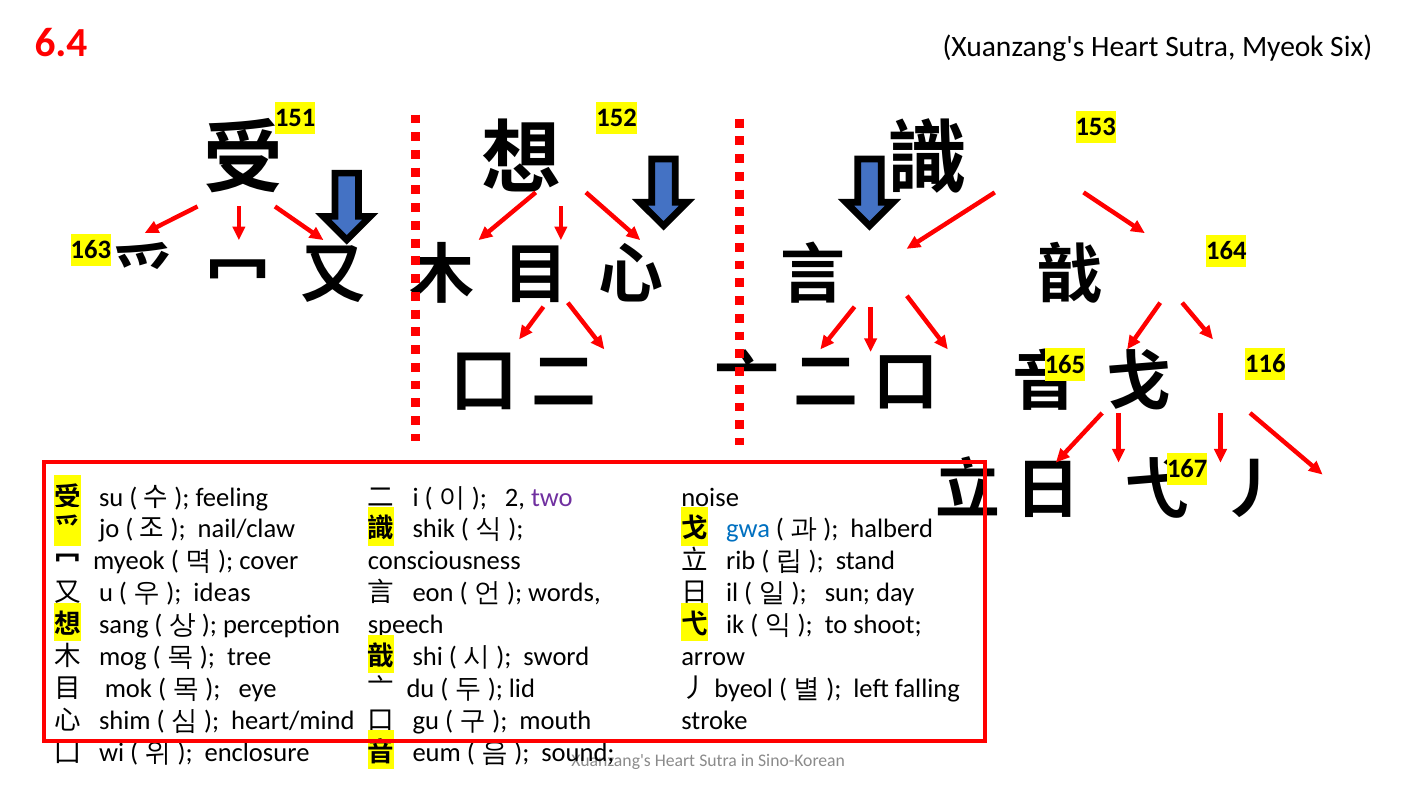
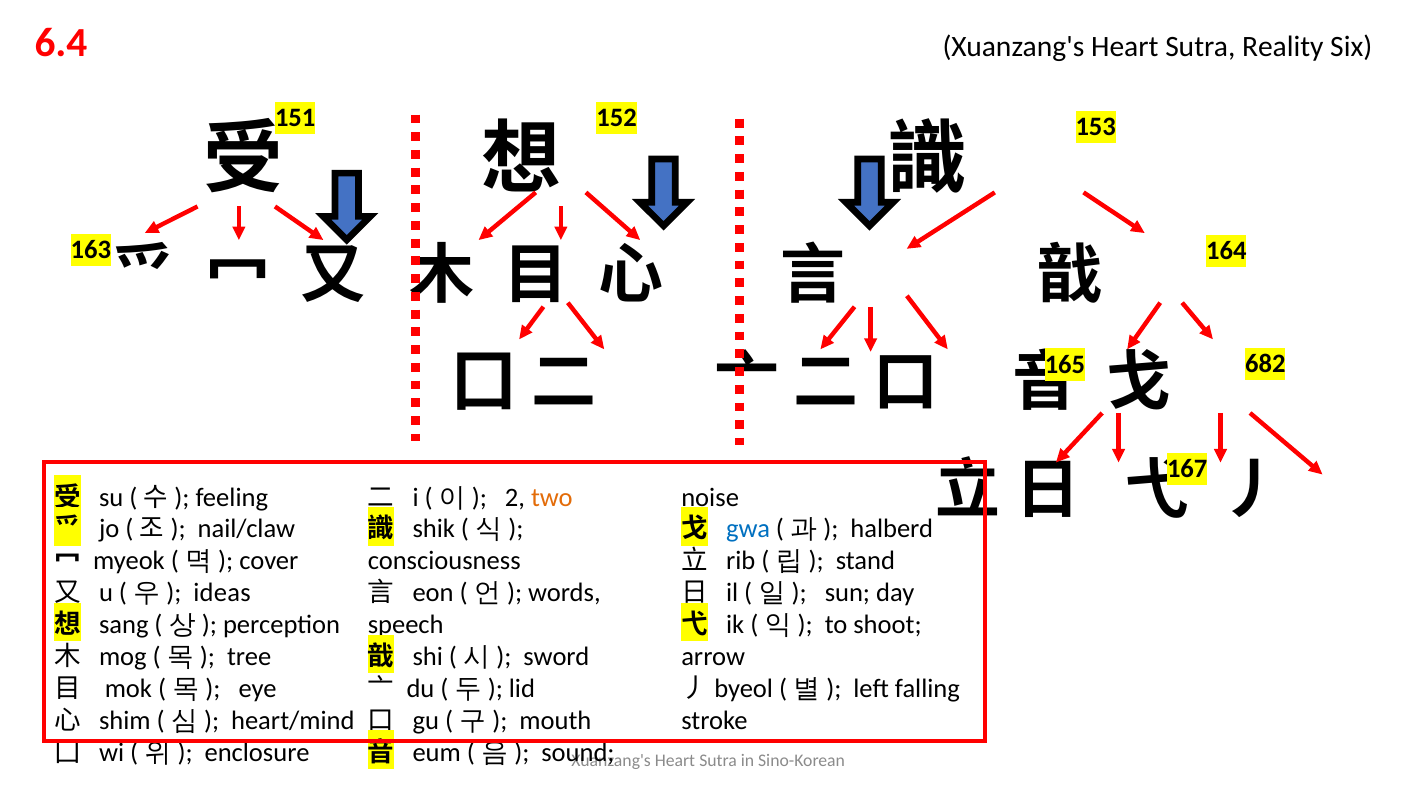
Sutra Myeok: Myeok -> Reality
116: 116 -> 682
two colour: purple -> orange
